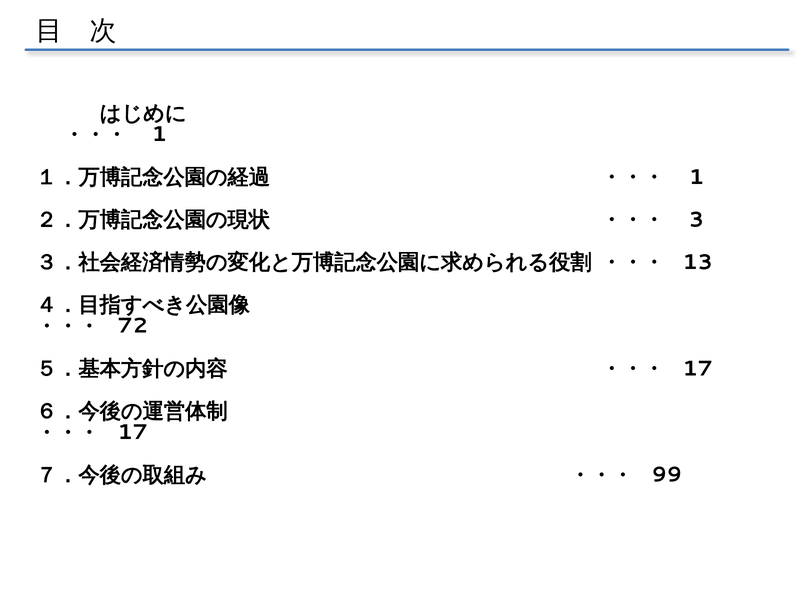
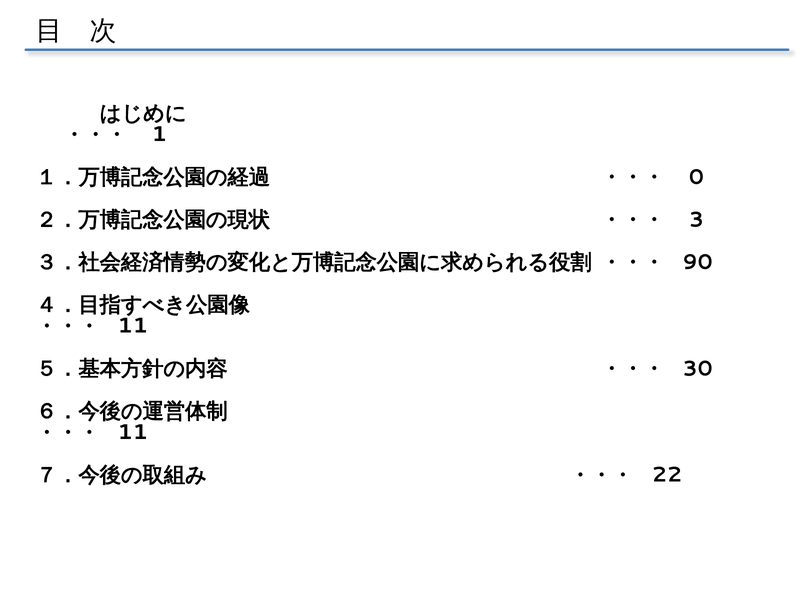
1 at (696, 177): 1 -> 0
13: 13 -> 90
72 at (133, 326): 72 -> 11
17 at (698, 369): 17 -> 30
17 at (133, 433): 17 -> 11
99: 99 -> 22
